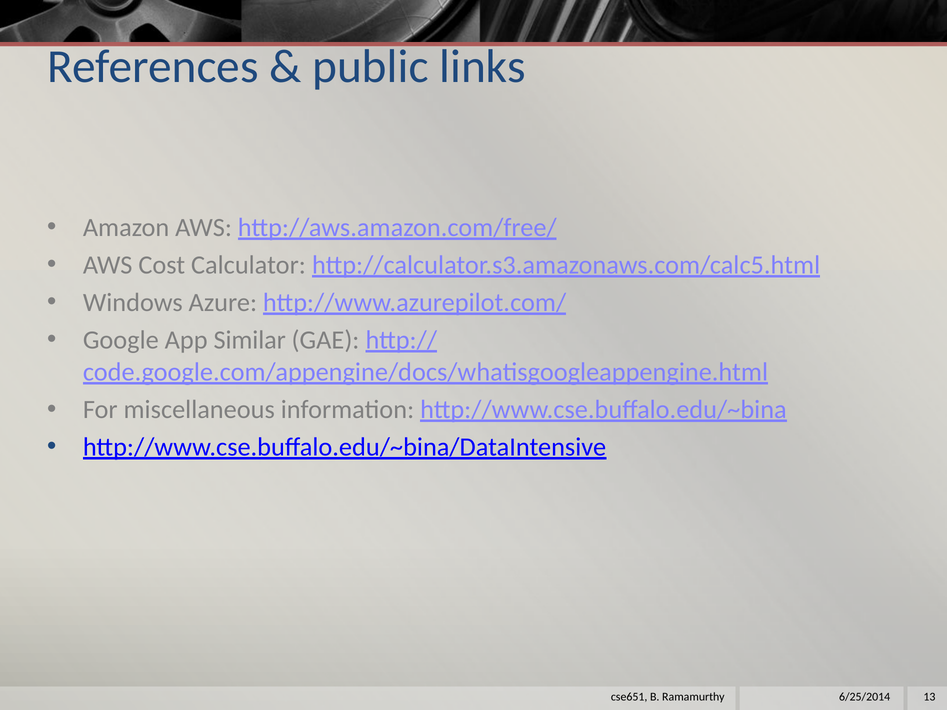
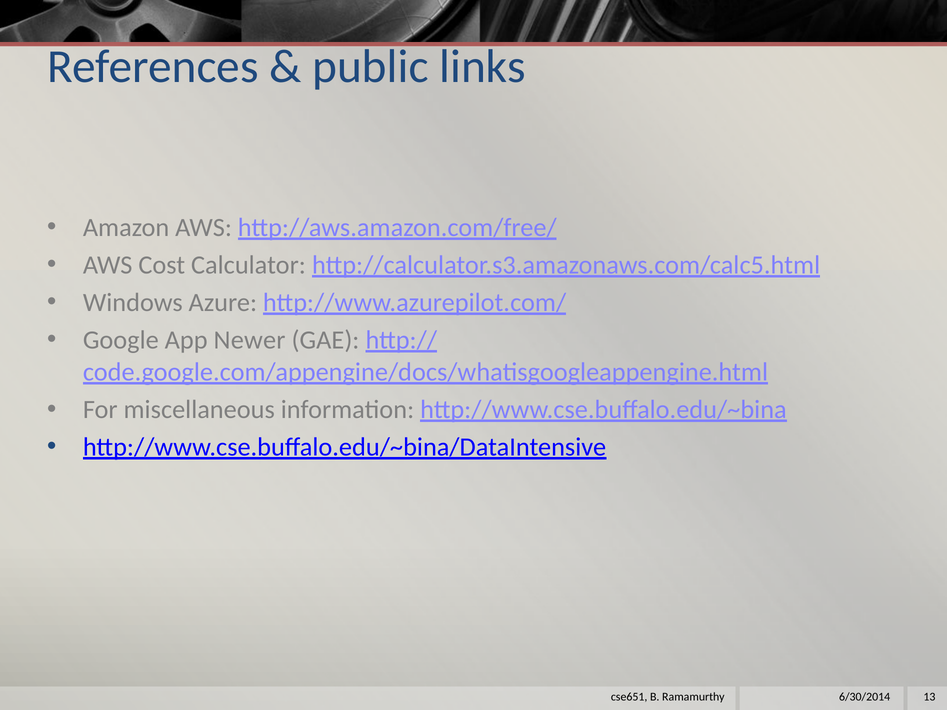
Similar: Similar -> Newer
6/25/2014: 6/25/2014 -> 6/30/2014
